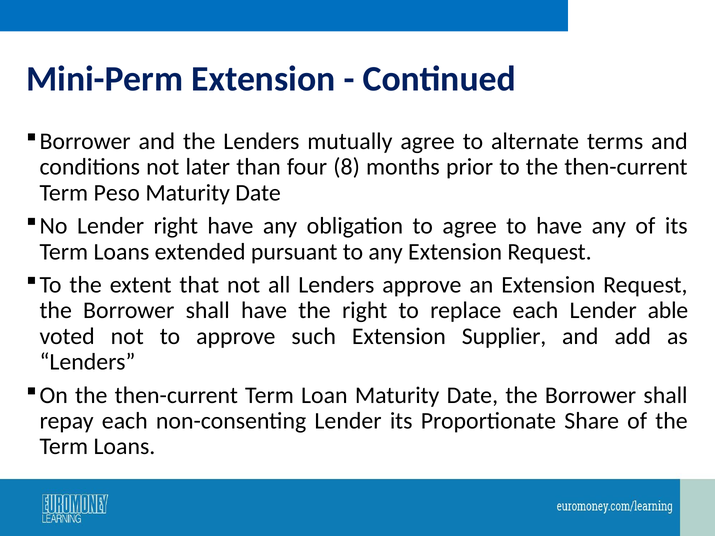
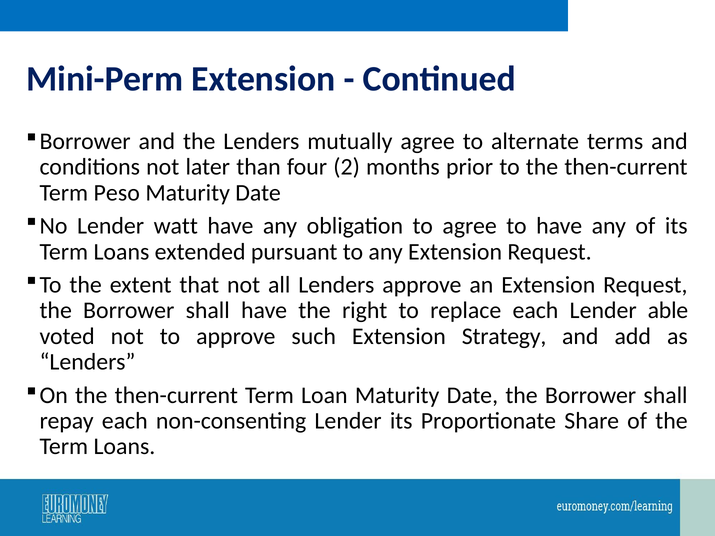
8: 8 -> 2
Lender right: right -> watt
Supplier: Supplier -> Strategy
